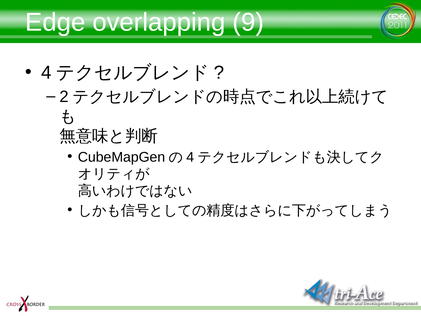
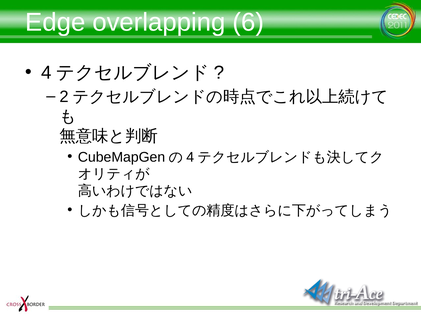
9: 9 -> 6
